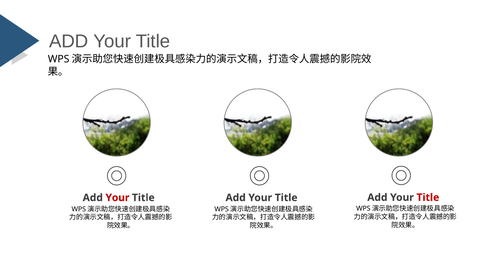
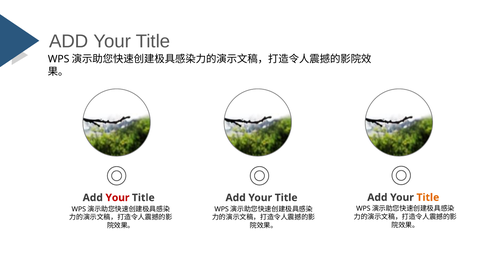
Title at (428, 197) colour: red -> orange
